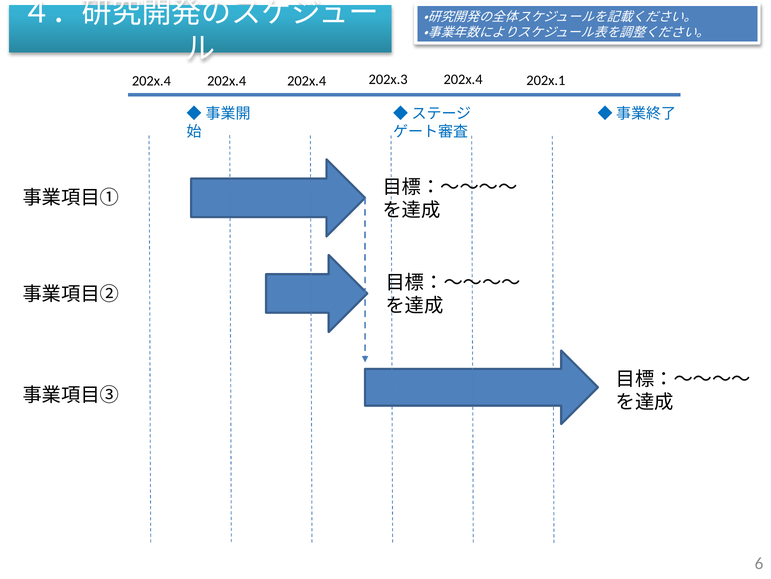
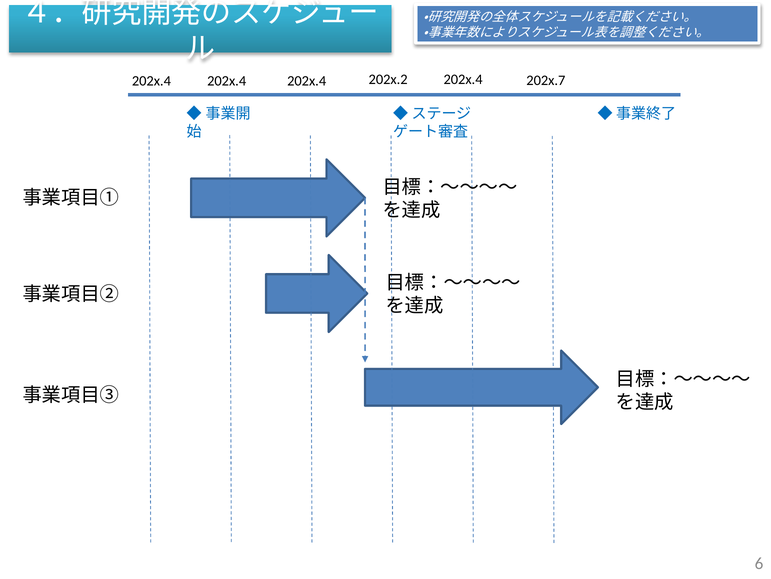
202x.3: 202x.3 -> 202x.2
202x.1: 202x.1 -> 202x.7
